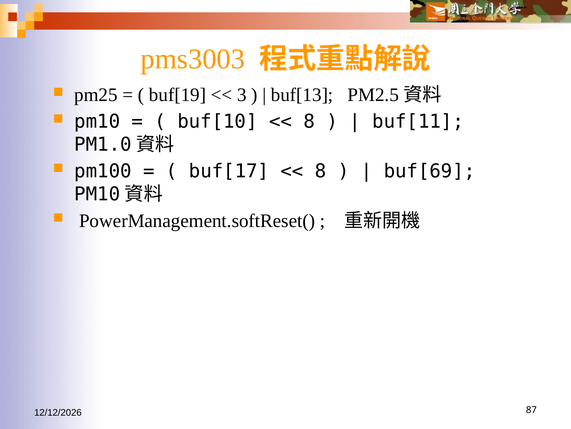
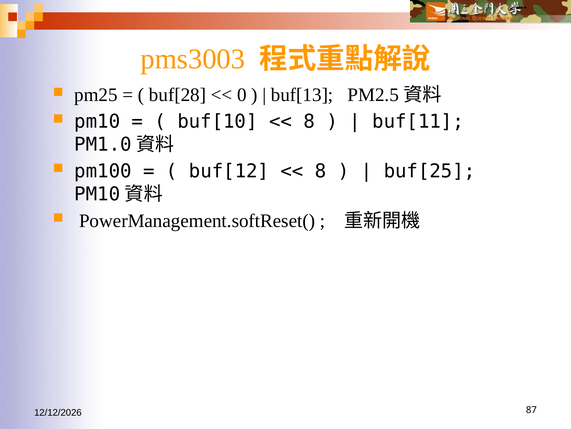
buf[19: buf[19 -> buf[28
3: 3 -> 0
buf[17: buf[17 -> buf[12
buf[69: buf[69 -> buf[25
